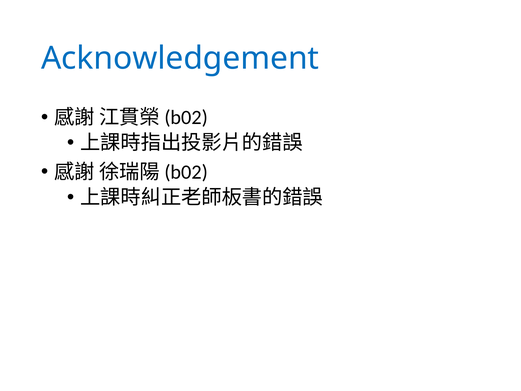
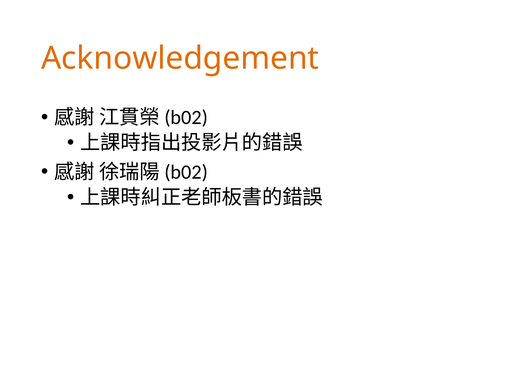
Acknowledgement colour: blue -> orange
